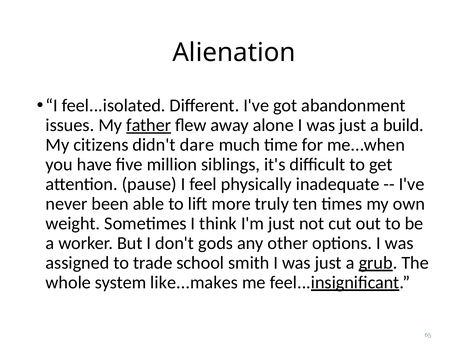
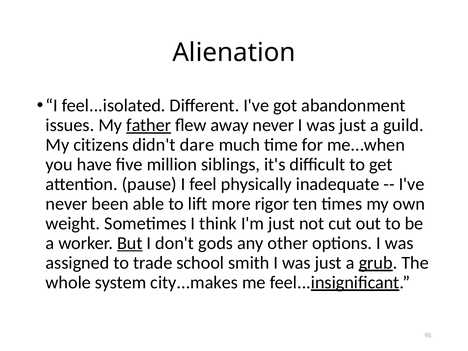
away alone: alone -> never
build: build -> guild
truly: truly -> rigor
But underline: none -> present
like...makes: like...makes -> city...makes
